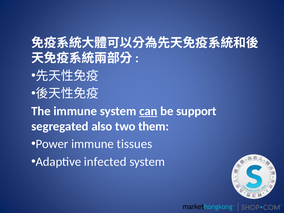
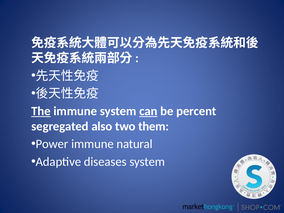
The underline: none -> present
support: support -> percent
tissues: tissues -> natural
infected: infected -> diseases
